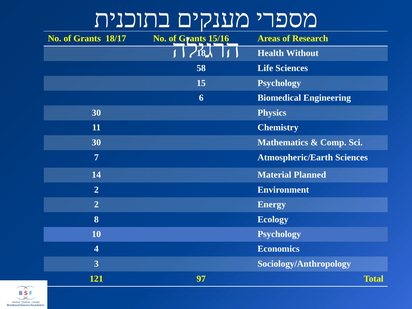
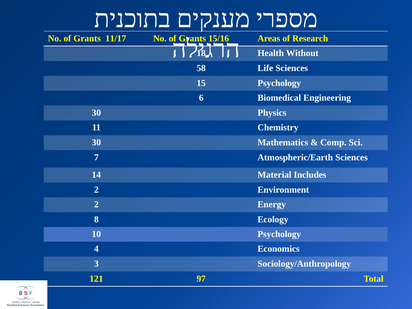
18/17: 18/17 -> 11/17
Planned: Planned -> Includes
